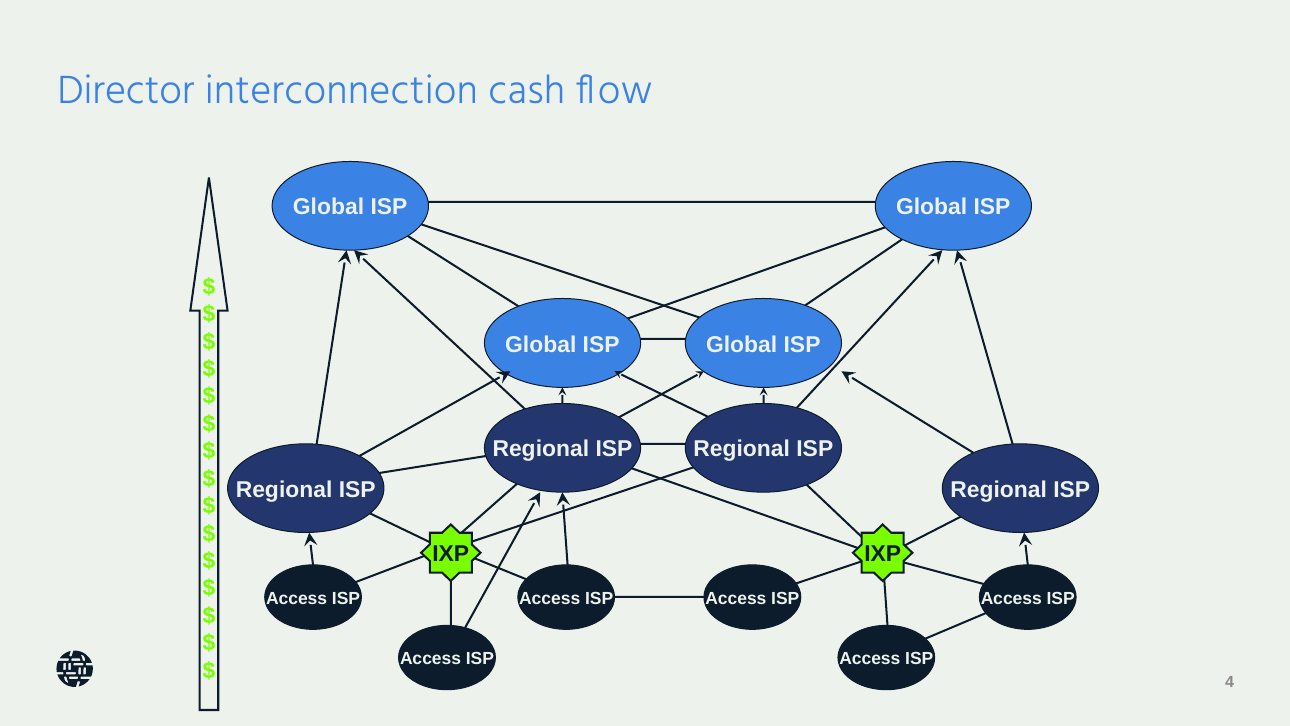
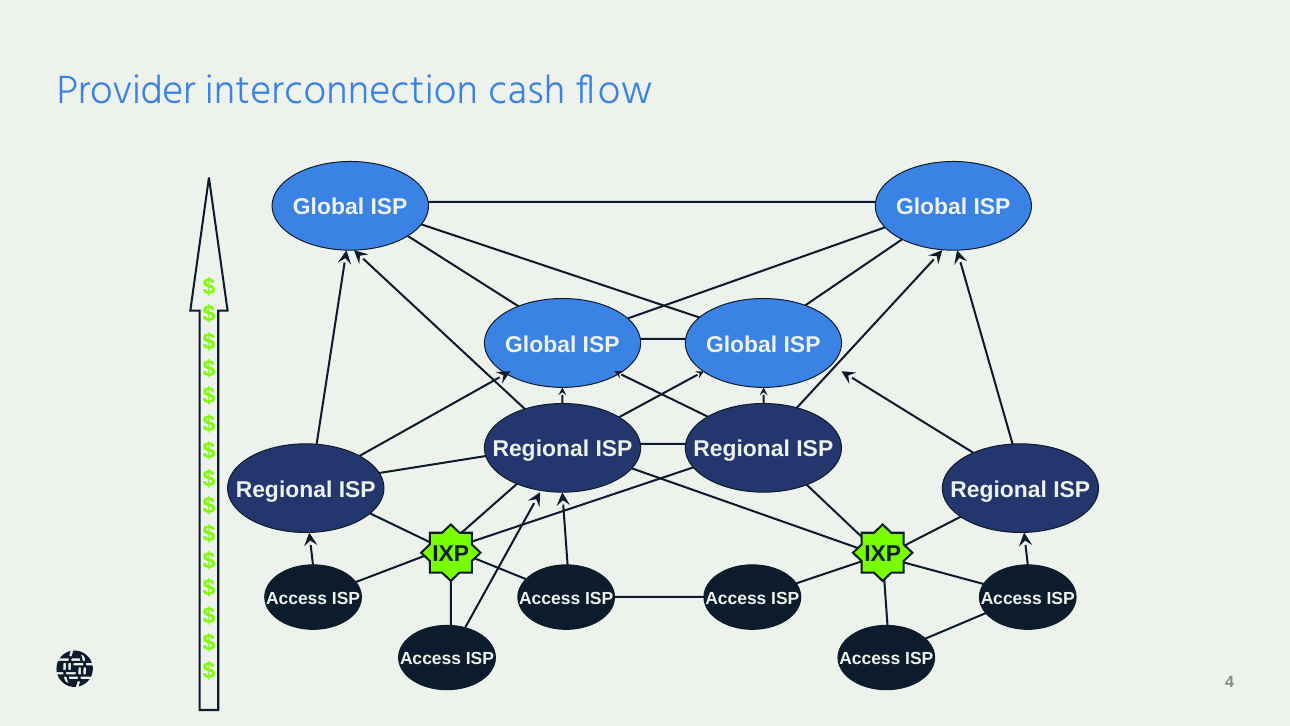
Director: Director -> Provider
